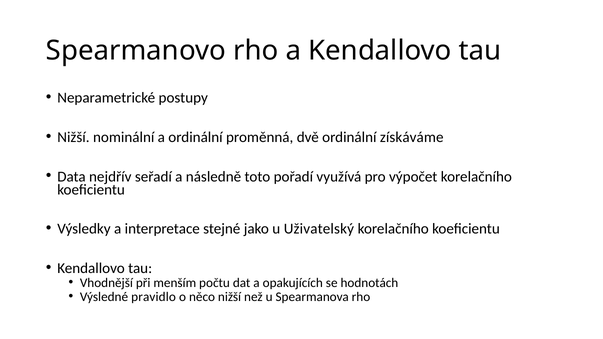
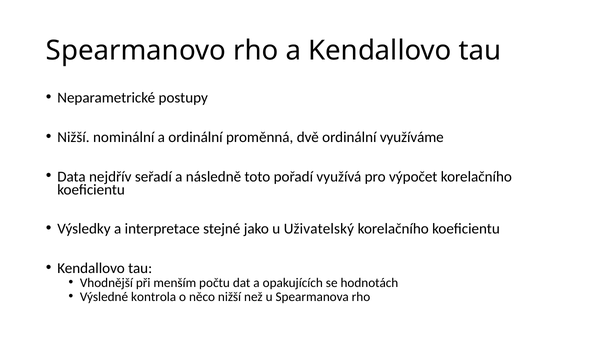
získáváme: získáváme -> využíváme
pravidlo: pravidlo -> kontrola
